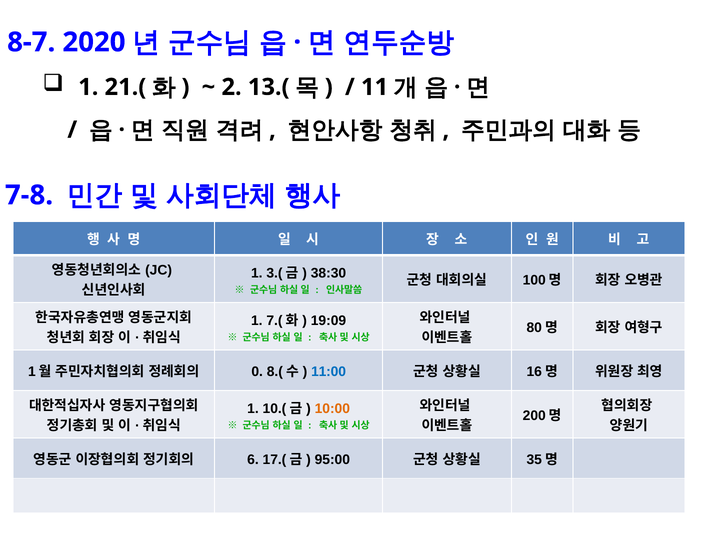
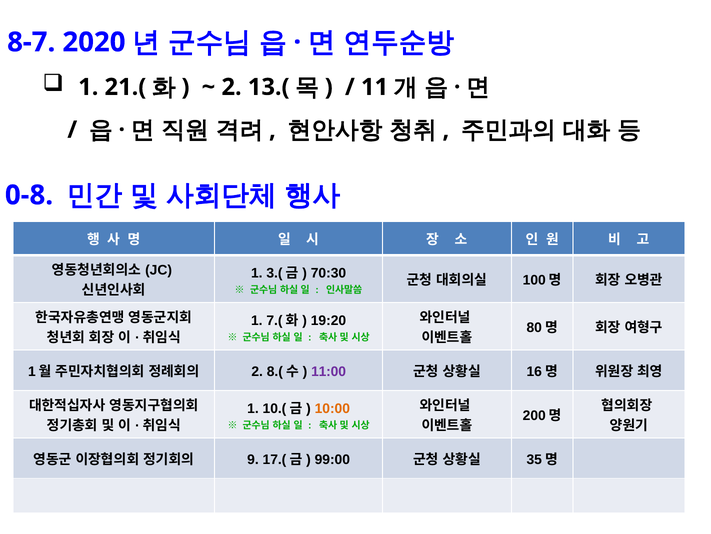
7-8: 7-8 -> 0-8
38:30: 38:30 -> 70:30
19:09: 19:09 -> 19:20
0 at (257, 371): 0 -> 2
11:00 colour: blue -> purple
6: 6 -> 9
95:00: 95:00 -> 99:00
